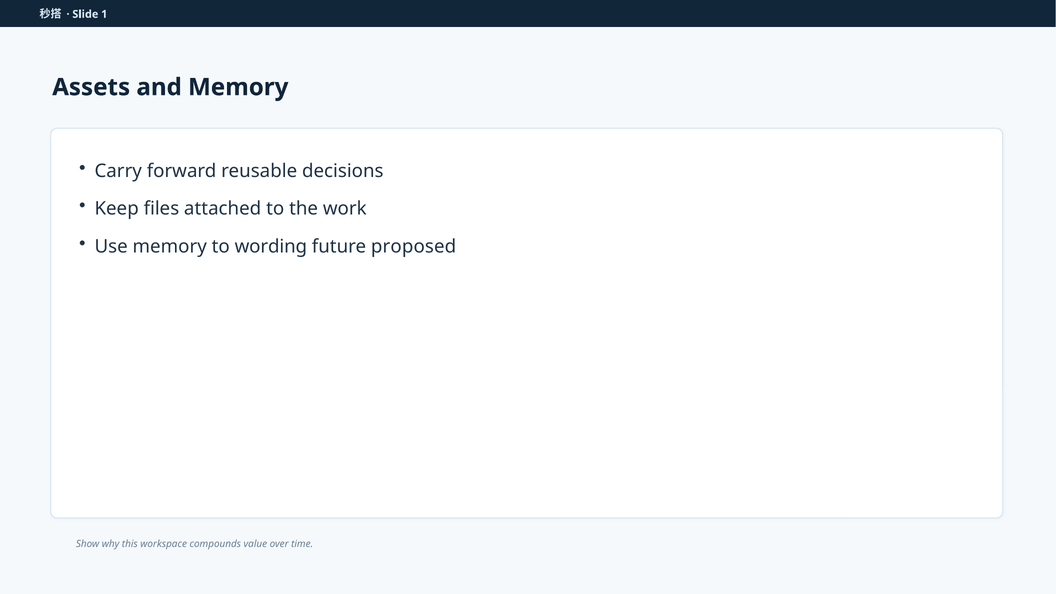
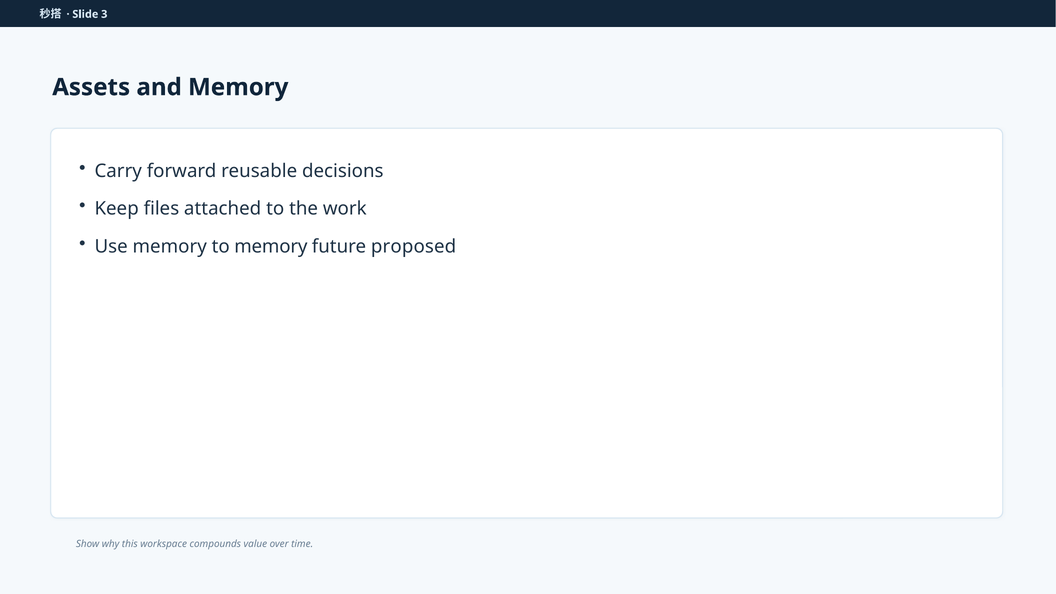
1: 1 -> 3
to wording: wording -> memory
